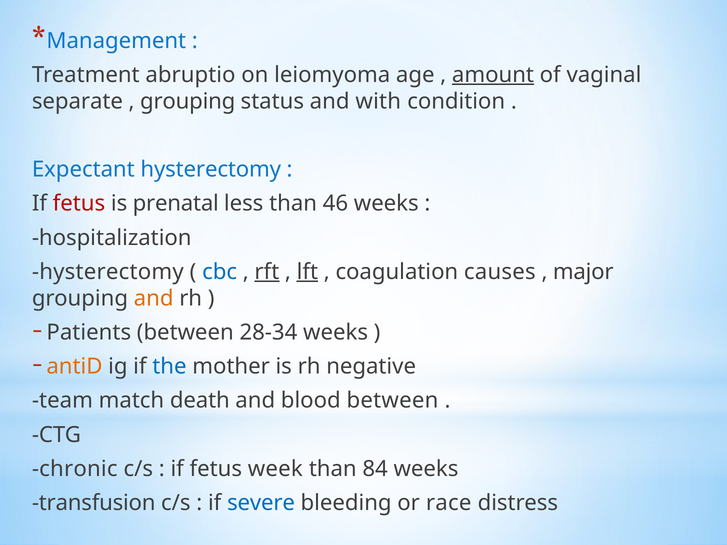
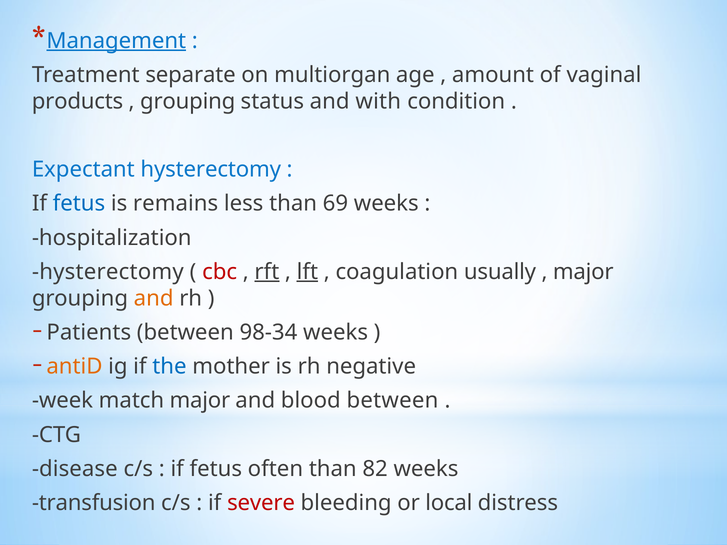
Management underline: none -> present
abruptio: abruptio -> separate
leiomyoma: leiomyoma -> multiorgan
amount underline: present -> none
separate: separate -> products
fetus at (79, 204) colour: red -> blue
prenatal: prenatal -> remains
46: 46 -> 69
cbc colour: blue -> red
causes: causes -> usually
28-34: 28-34 -> 98-34
team: team -> week
match death: death -> major
chronic: chronic -> disease
week: week -> often
84: 84 -> 82
severe colour: blue -> red
race: race -> local
